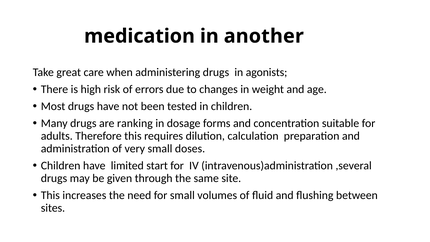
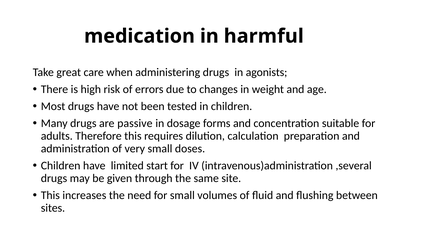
another: another -> harmful
ranking: ranking -> passive
